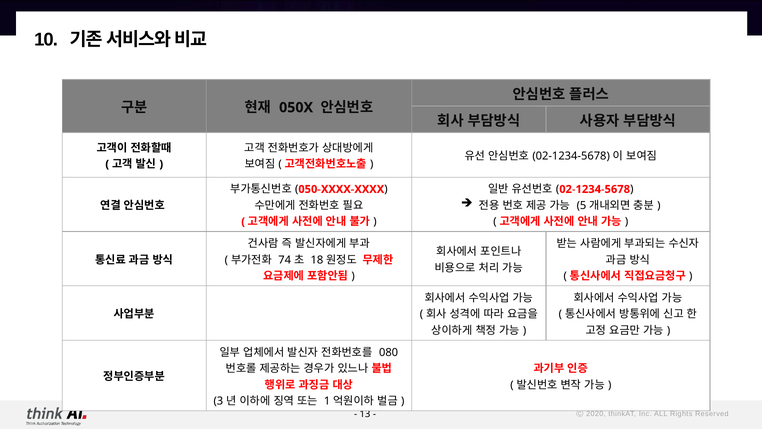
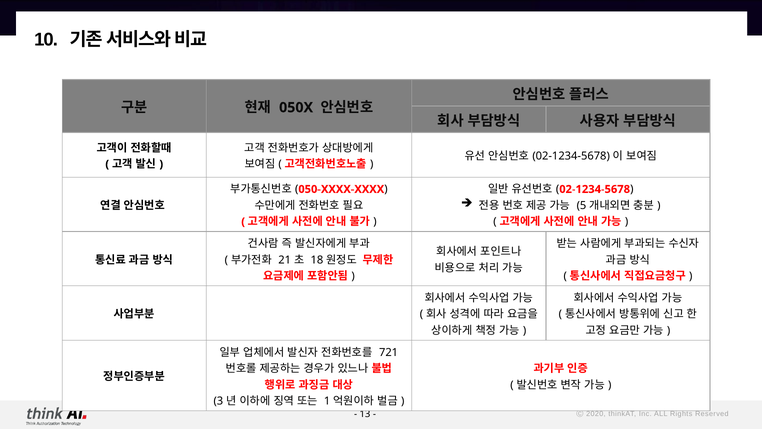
74: 74 -> 21
080: 080 -> 721
